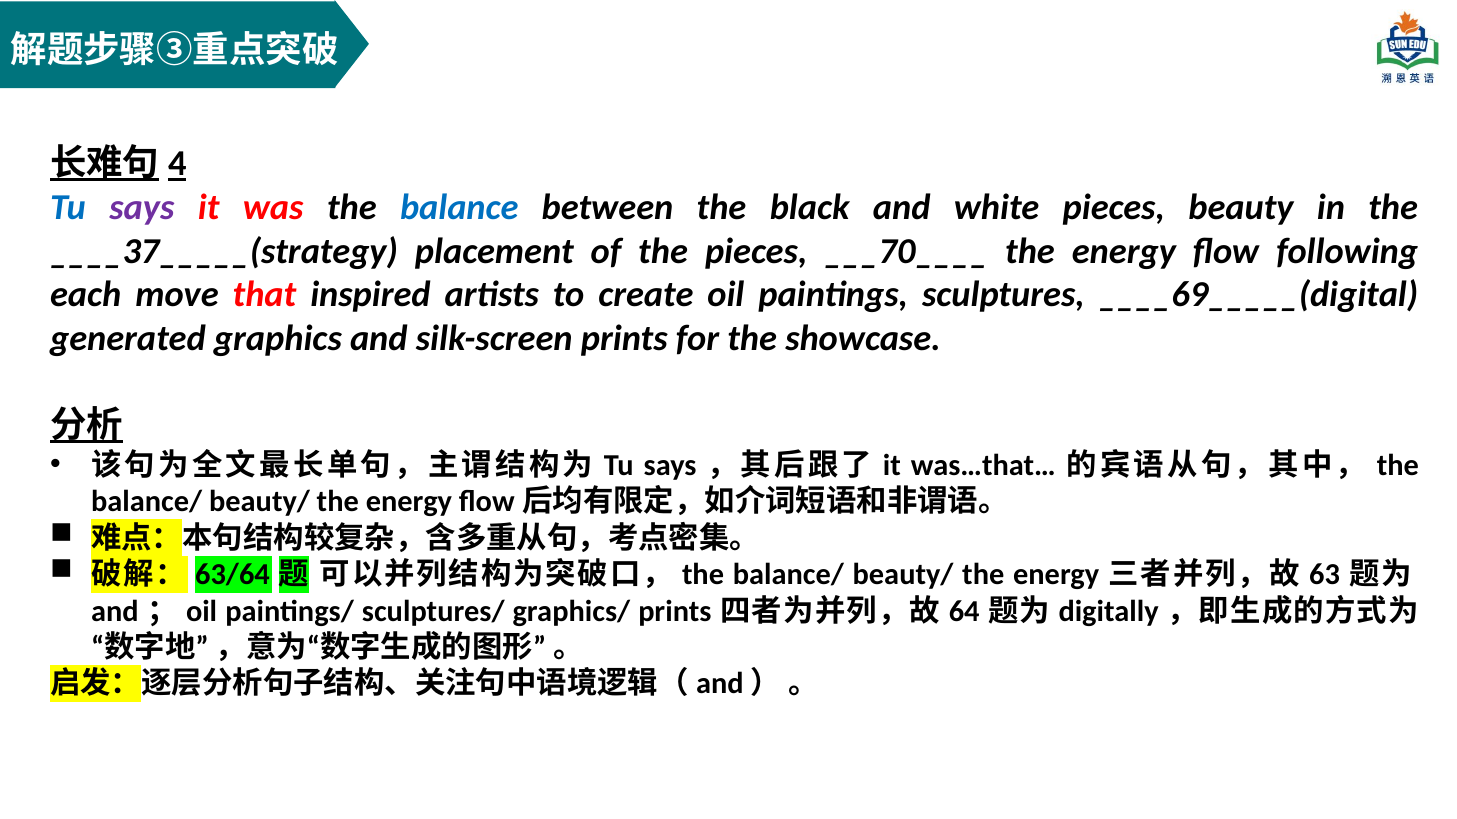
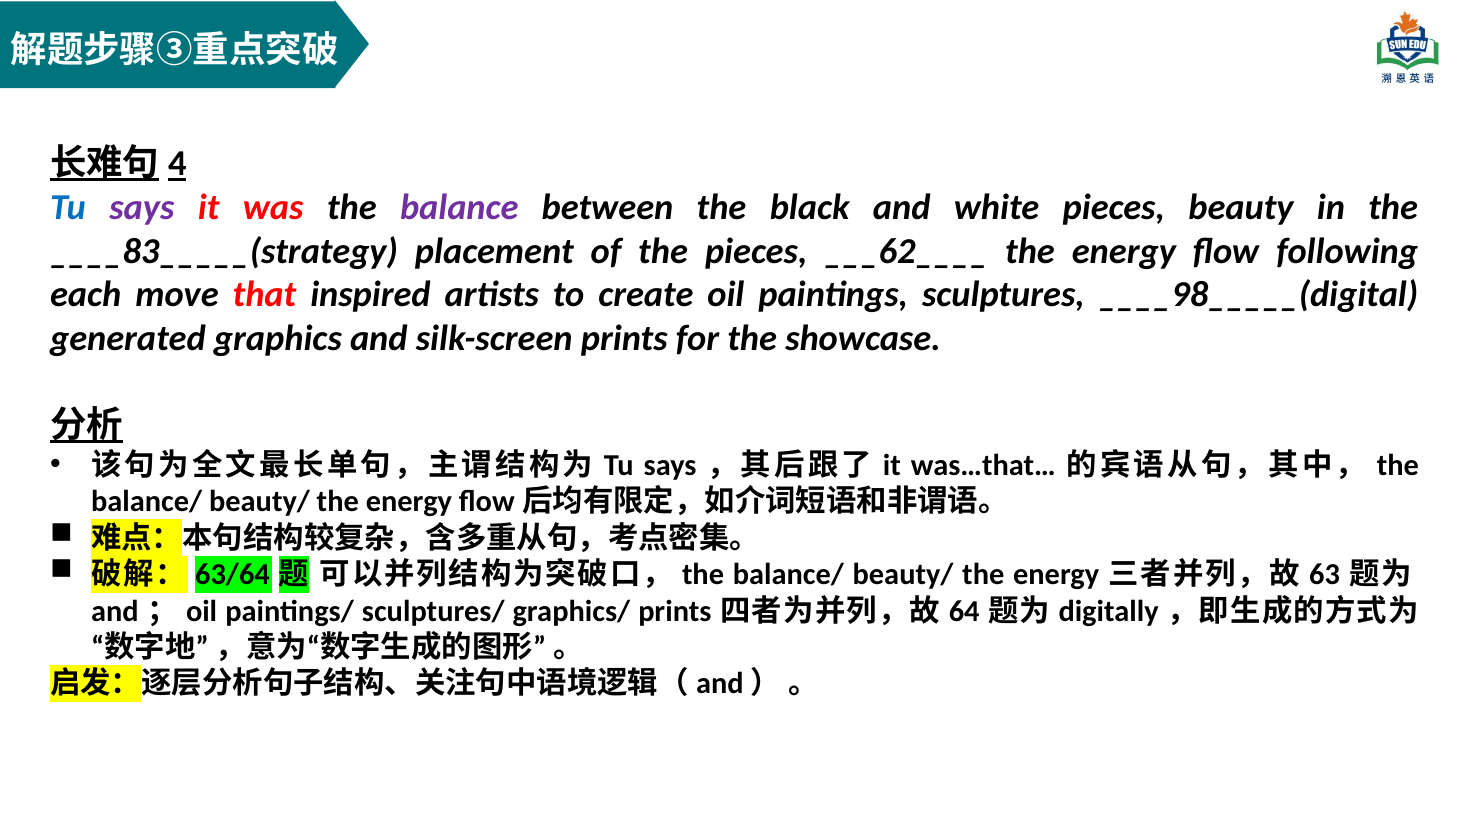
balance colour: blue -> purple
____37_____(strategy: ____37_____(strategy -> ____83_____(strategy
___70____: ___70____ -> ___62____
____69_____(digital: ____69_____(digital -> ____98_____(digital
